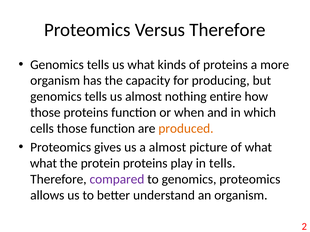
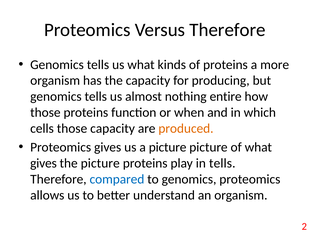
those function: function -> capacity
a almost: almost -> picture
what at (43, 164): what -> gives
the protein: protein -> picture
compared colour: purple -> blue
